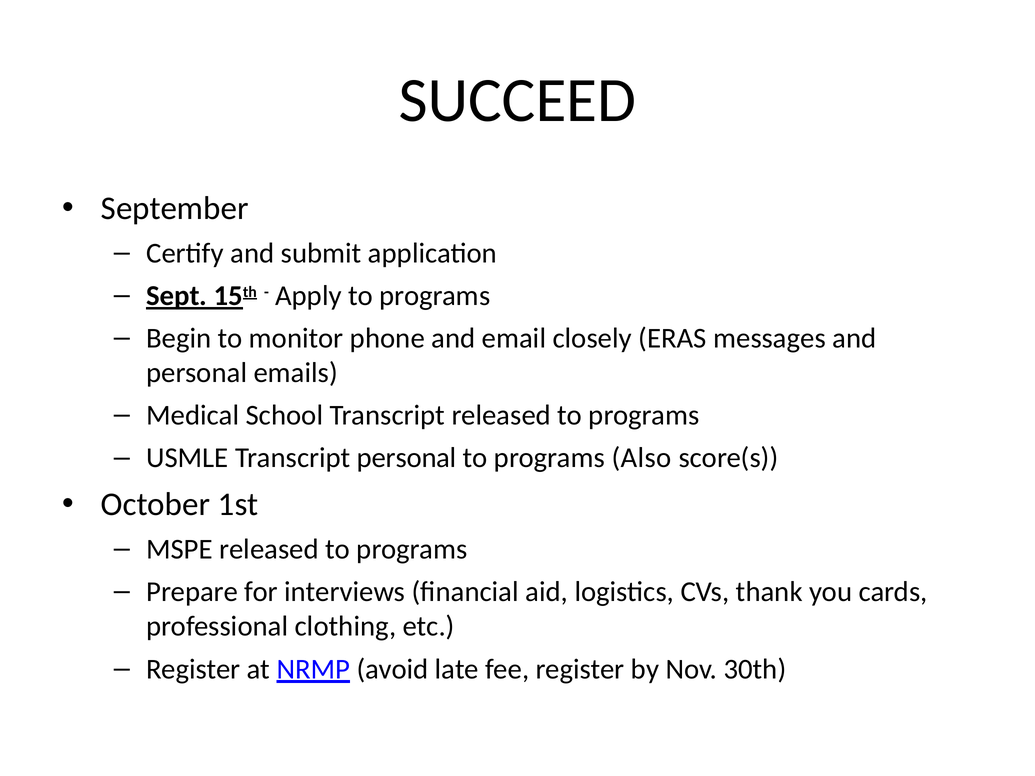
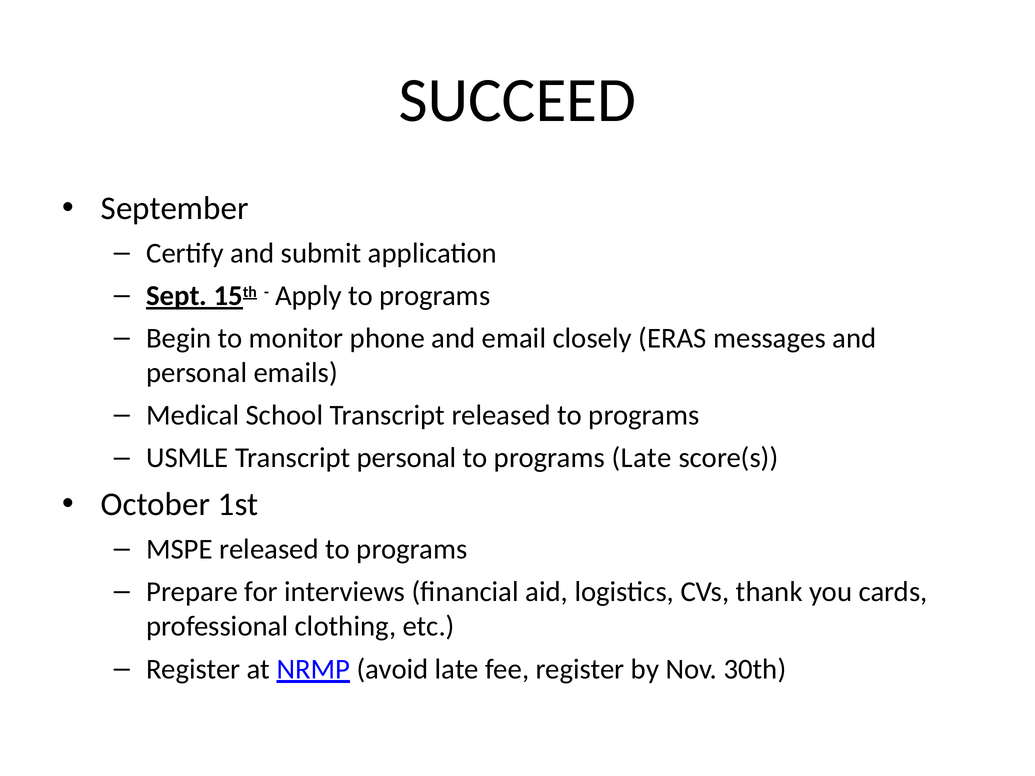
programs Also: Also -> Late
